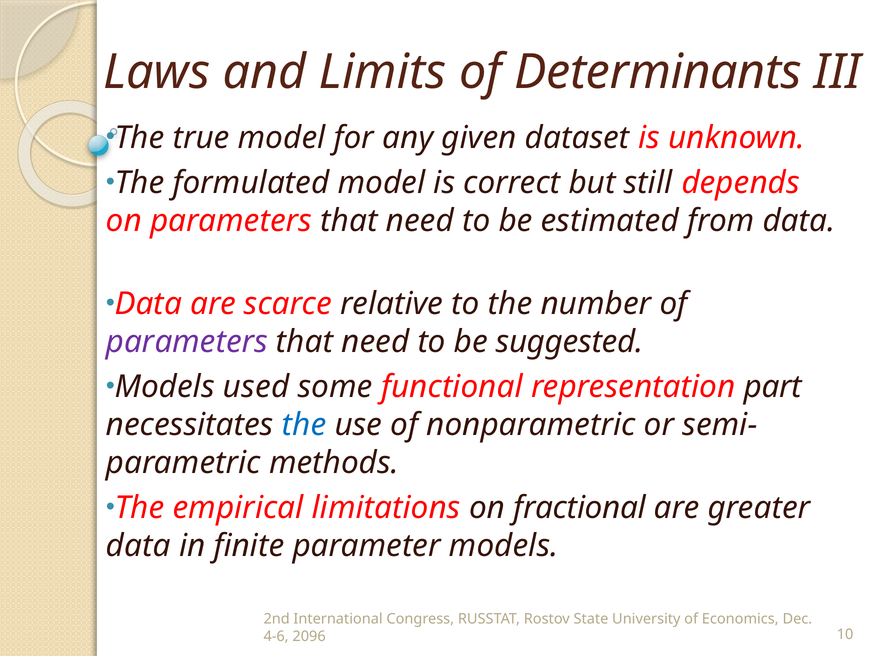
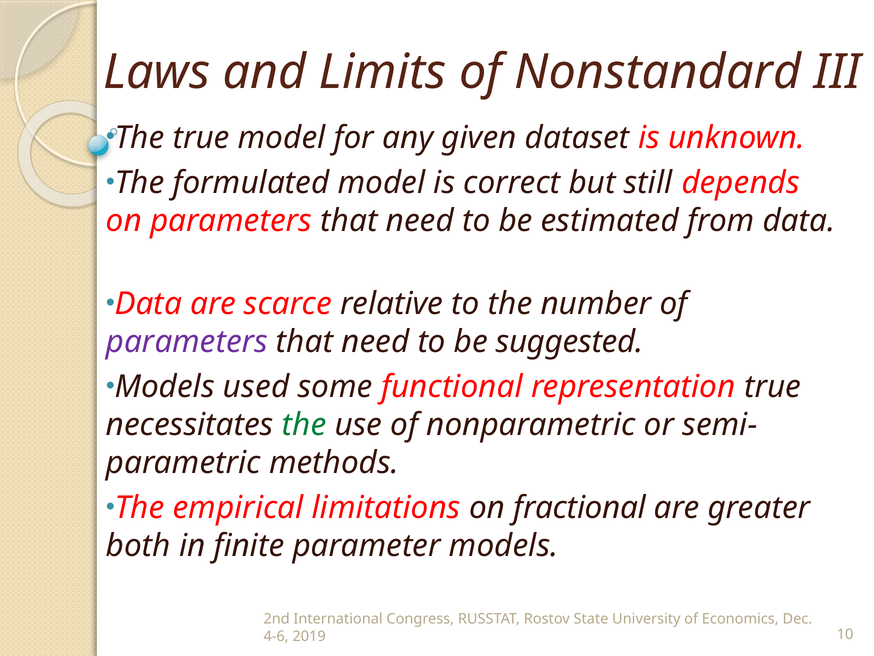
Determinants: Determinants -> Nonstandard
representation part: part -> true
the at (304, 425) colour: blue -> green
data at (138, 545): data -> both
2096: 2096 -> 2019
